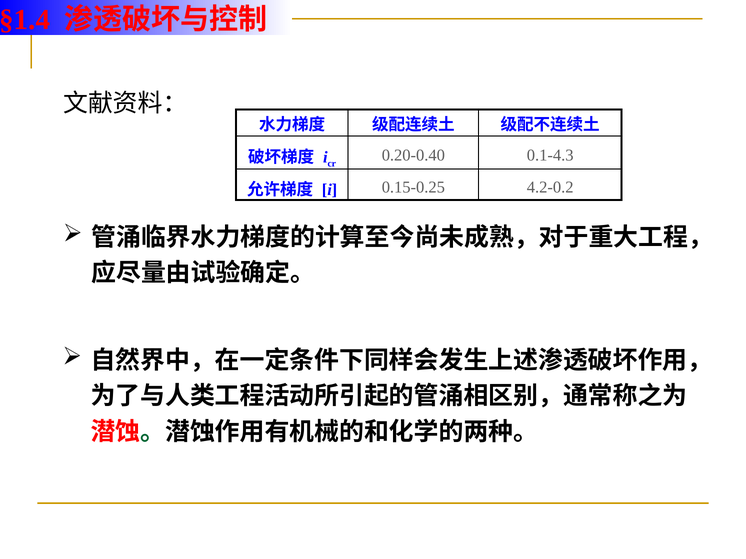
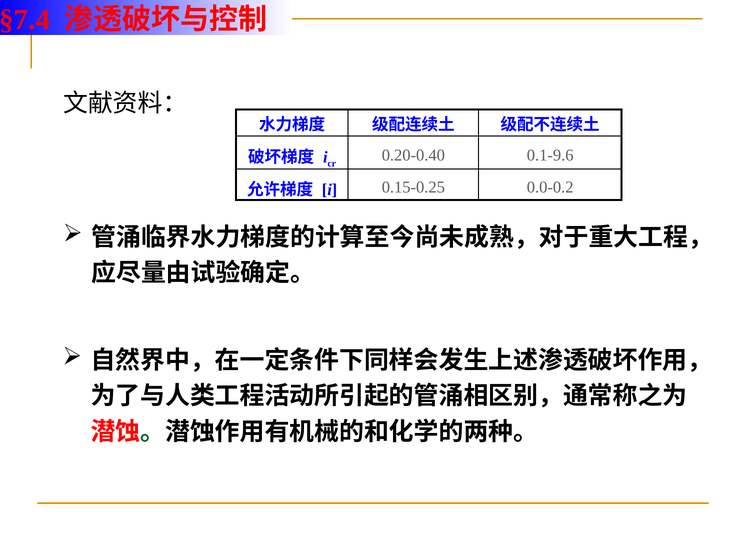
§1.4: §1.4 -> §7.4
0.1-4.3: 0.1-4.3 -> 0.1-9.6
4.2-0.2: 4.2-0.2 -> 0.0-0.2
